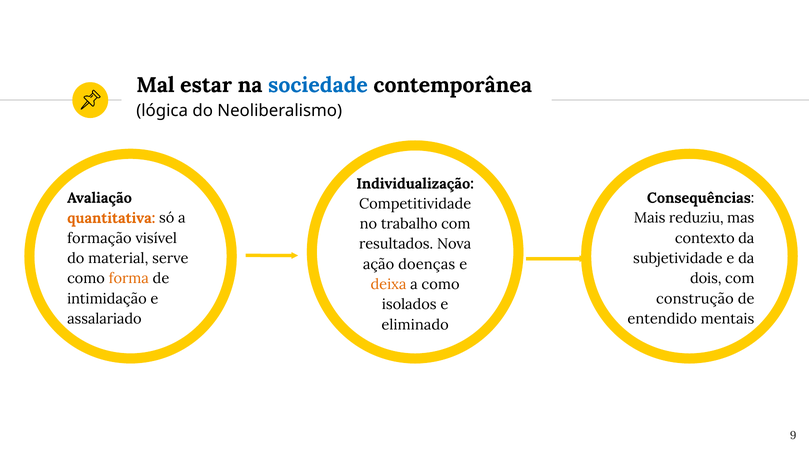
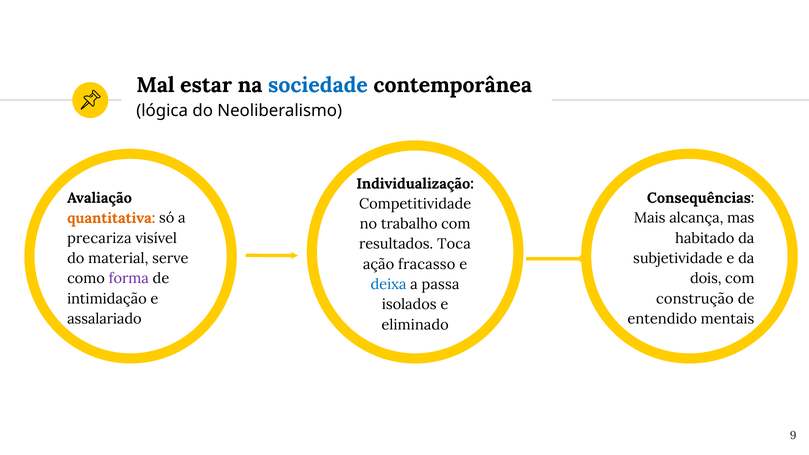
reduziu: reduziu -> alcança
formação: formação -> precariza
contexto: contexto -> habitado
Nova: Nova -> Toca
doenças: doenças -> fracasso
forma colour: orange -> purple
deixa colour: orange -> blue
a como: como -> passa
